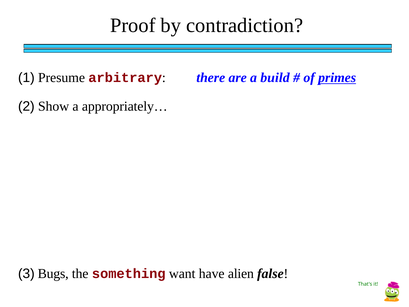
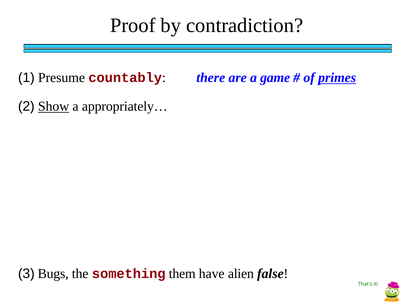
arbitrary: arbitrary -> countably
build: build -> game
Show underline: none -> present
want: want -> them
